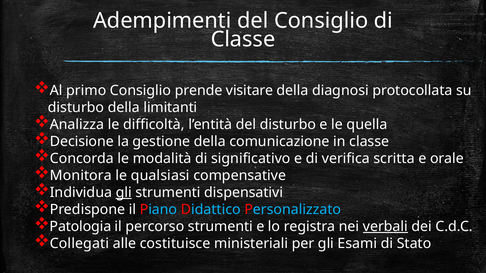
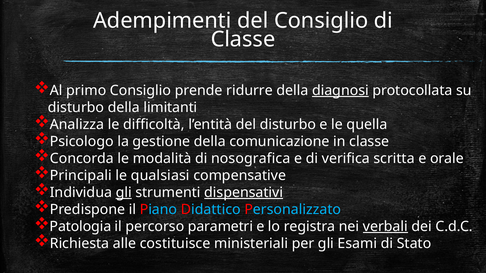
visitare: visitare -> ridurre
diagnosi underline: none -> present
Decisione: Decisione -> Psicologo
significativo: significativo -> nosografica
Monitora: Monitora -> Principali
dispensativi underline: none -> present
percorso strumenti: strumenti -> parametri
Collegati: Collegati -> Richiesta
